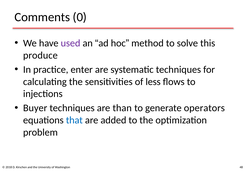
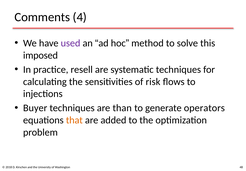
0: 0 -> 4
produce: produce -> imposed
enter: enter -> resell
less: less -> risk
that colour: blue -> orange
